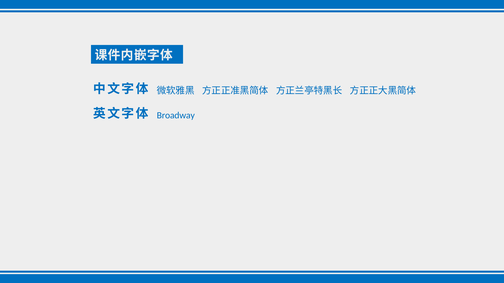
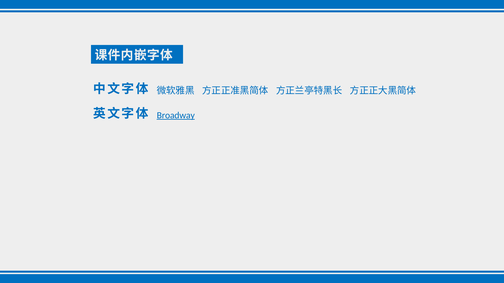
Broadway underline: none -> present
